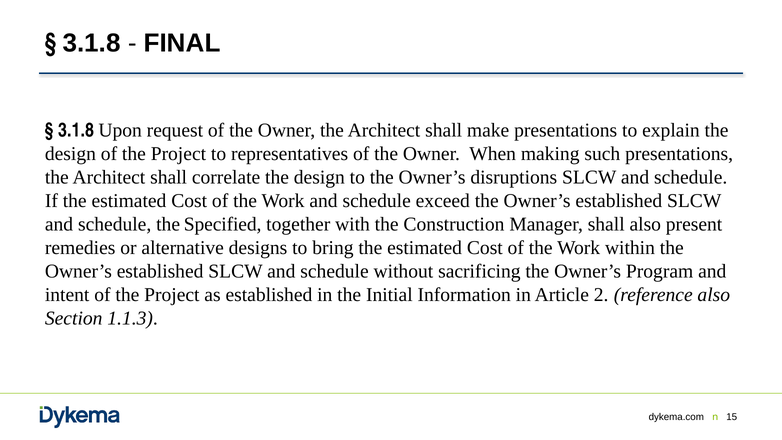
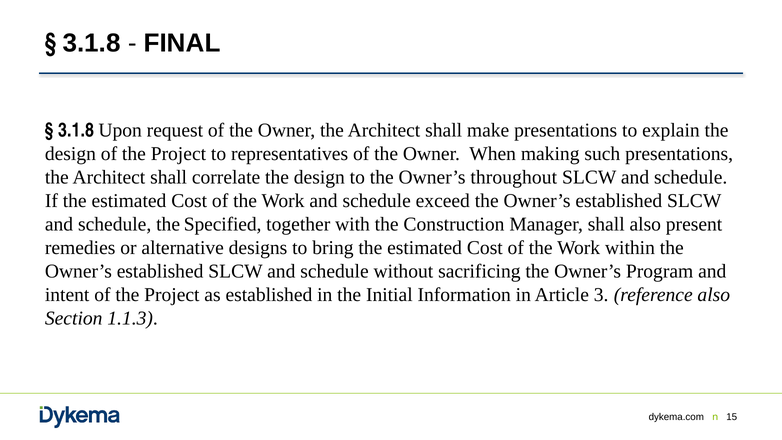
disruptions: disruptions -> throughout
2: 2 -> 3
